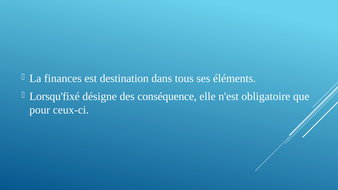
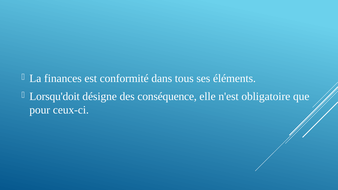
destination: destination -> conformité
Lorsqu'fixé: Lorsqu'fixé -> Lorsqu'doit
